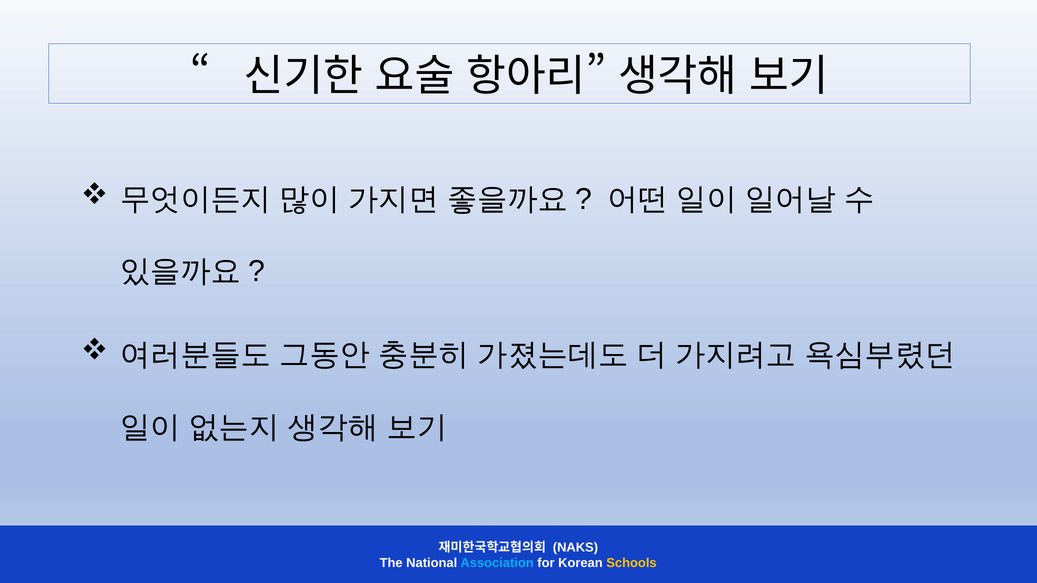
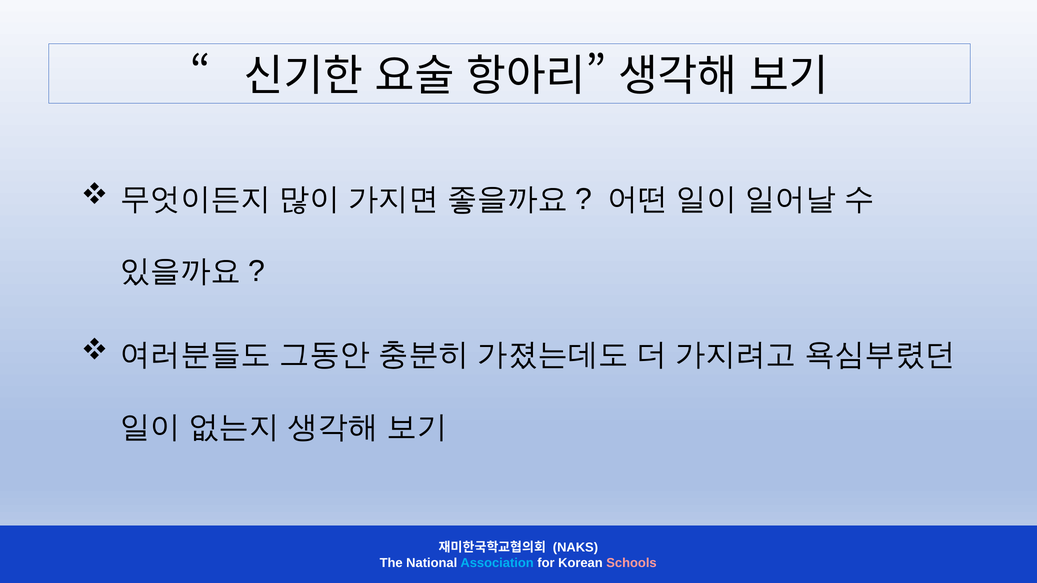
Schools colour: yellow -> pink
